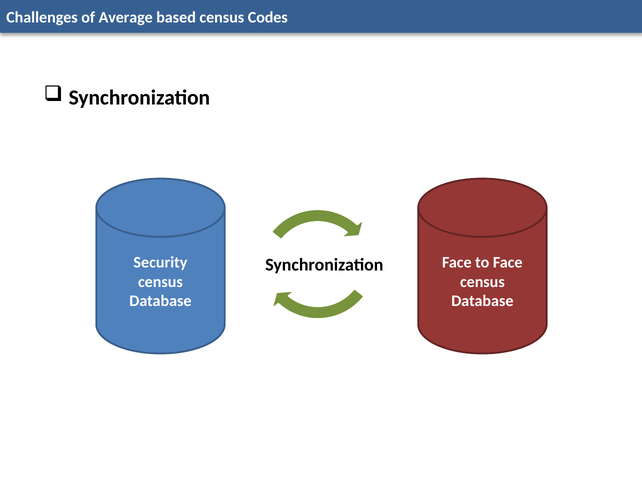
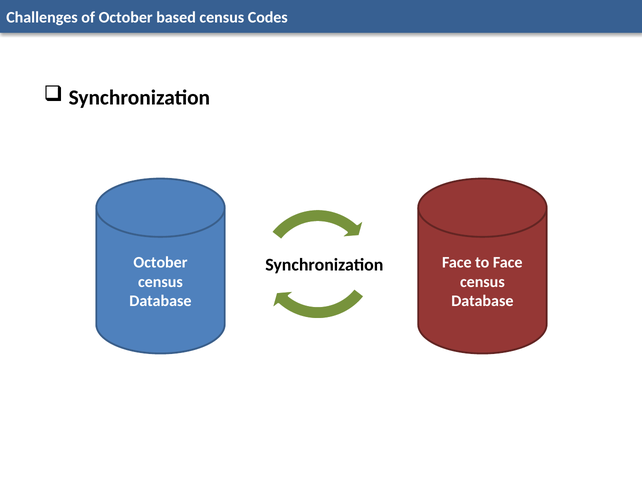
of Average: Average -> October
Security at (160, 262): Security -> October
